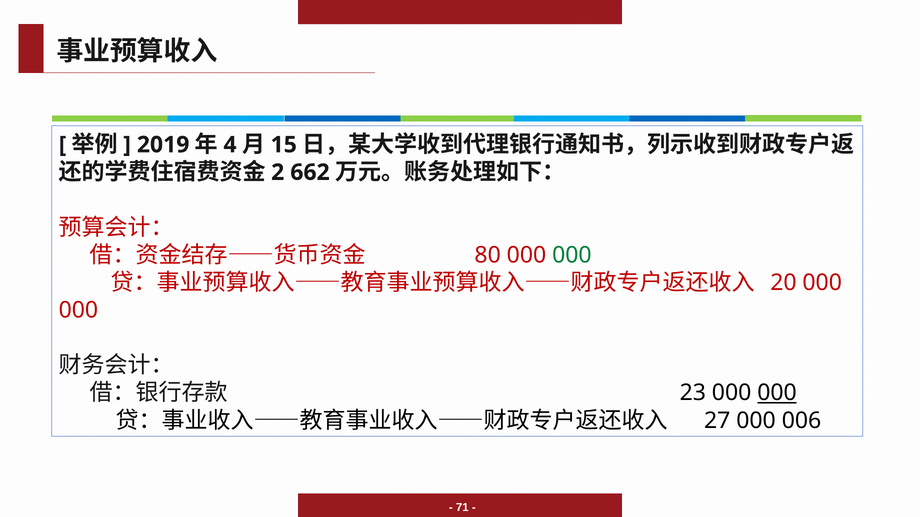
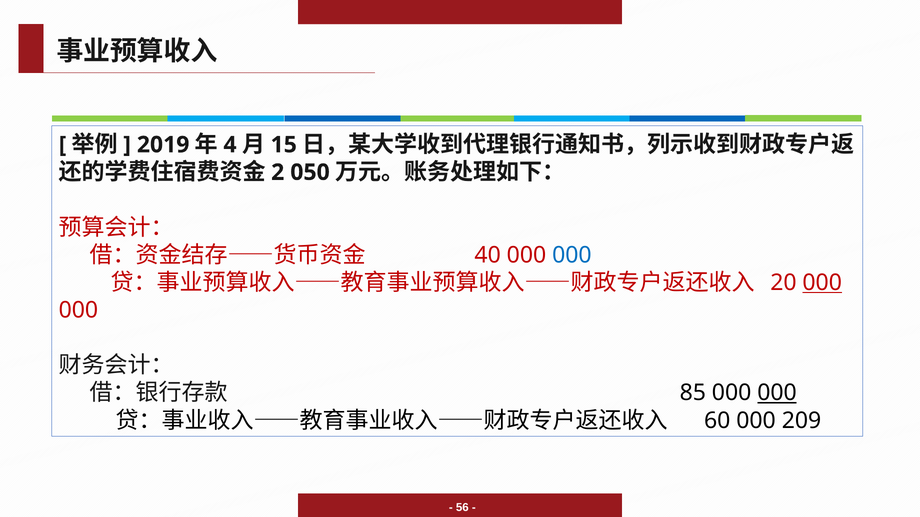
662: 662 -> 050
80: 80 -> 40
000 at (572, 255) colour: green -> blue
000 at (822, 283) underline: none -> present
23: 23 -> 85
27: 27 -> 60
006: 006 -> 209
71: 71 -> 56
